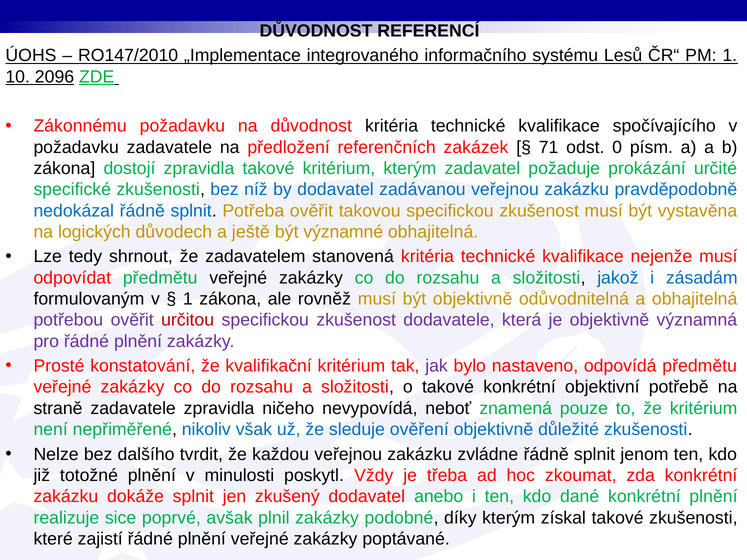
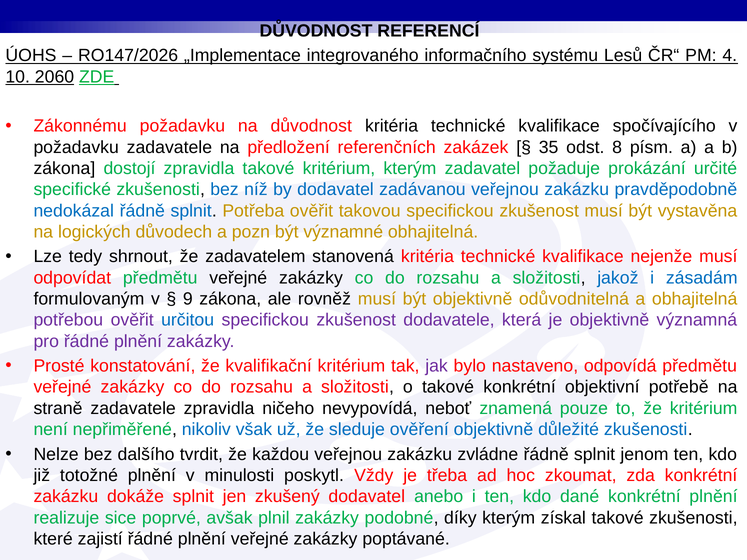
RO147/2010: RO147/2010 -> RO147/2026
PM 1: 1 -> 4
2096: 2096 -> 2060
71: 71 -> 35
0: 0 -> 8
ještě: ještě -> pozn
1 at (188, 299): 1 -> 9
určitou colour: red -> blue
